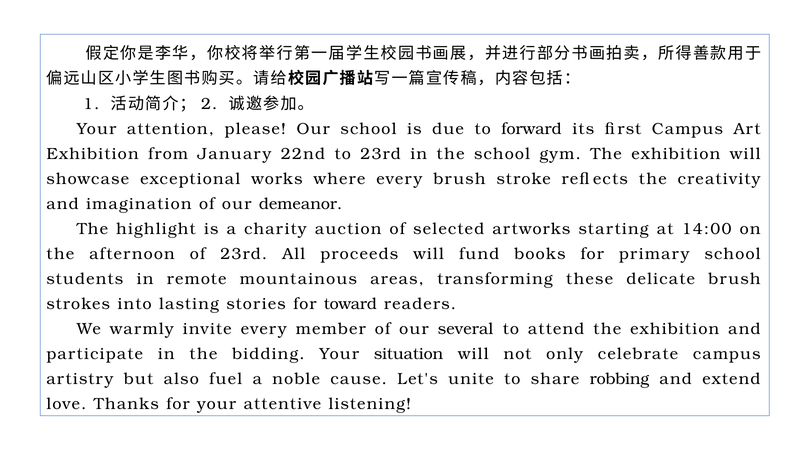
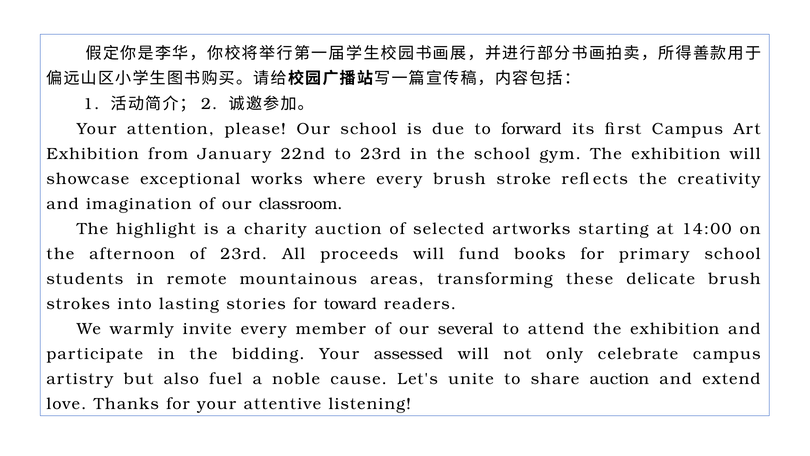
demeanor: demeanor -> classroom
situation: situation -> assessed
share robbing: robbing -> auction
